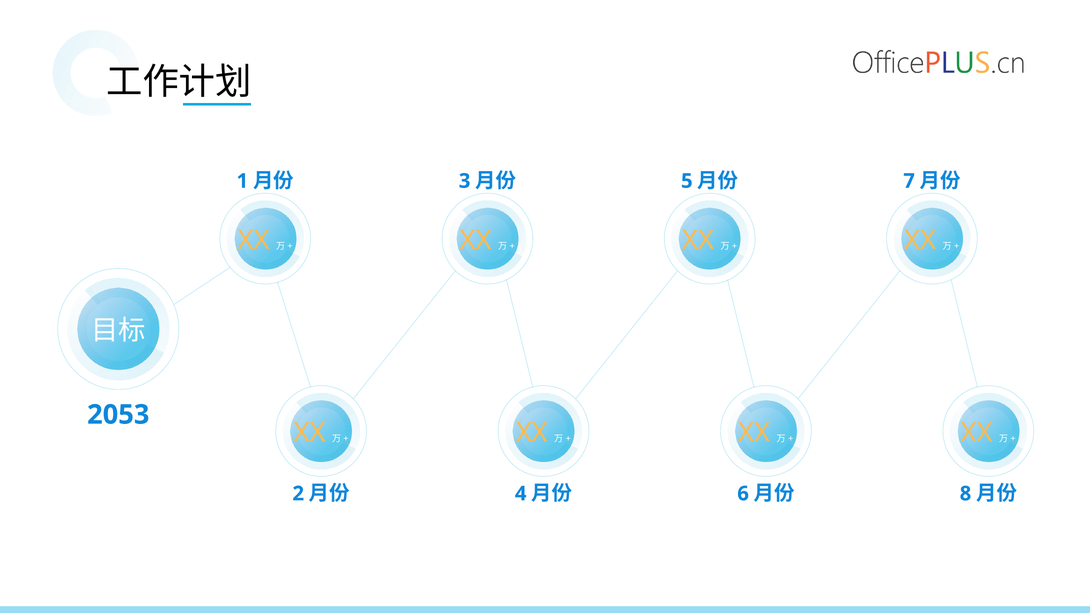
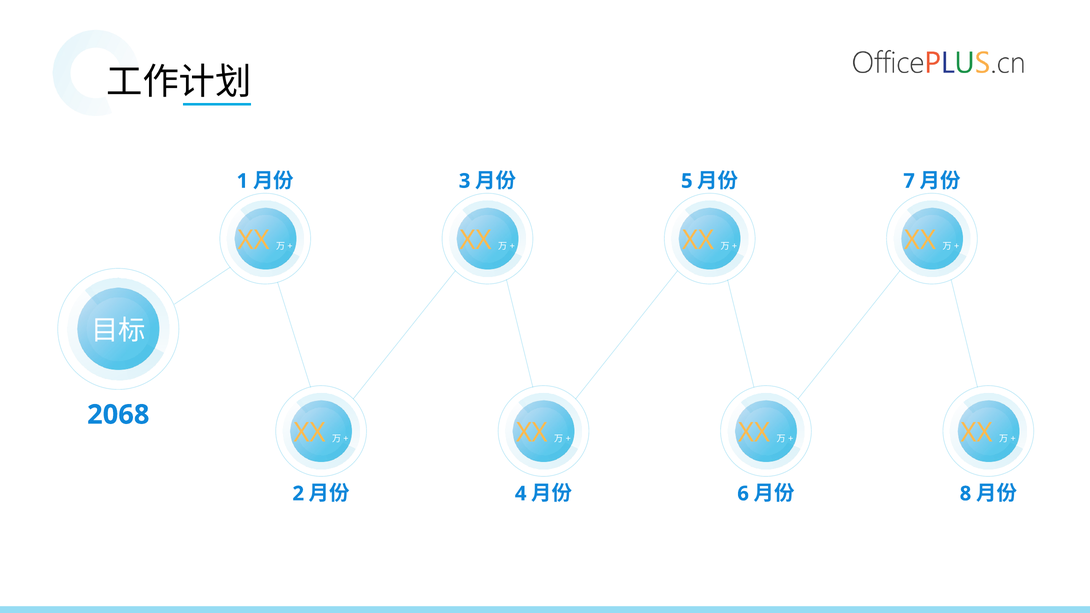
2053: 2053 -> 2068
